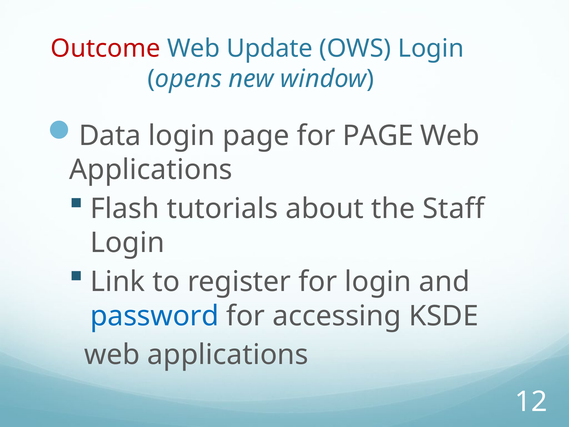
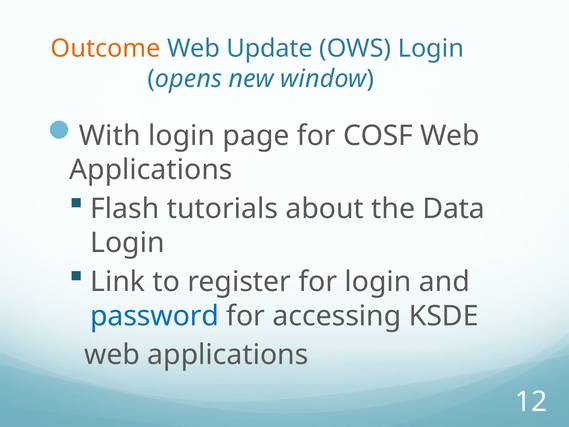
Outcome colour: red -> orange
Data: Data -> With
for PAGE: PAGE -> COSF
Staff: Staff -> Data
